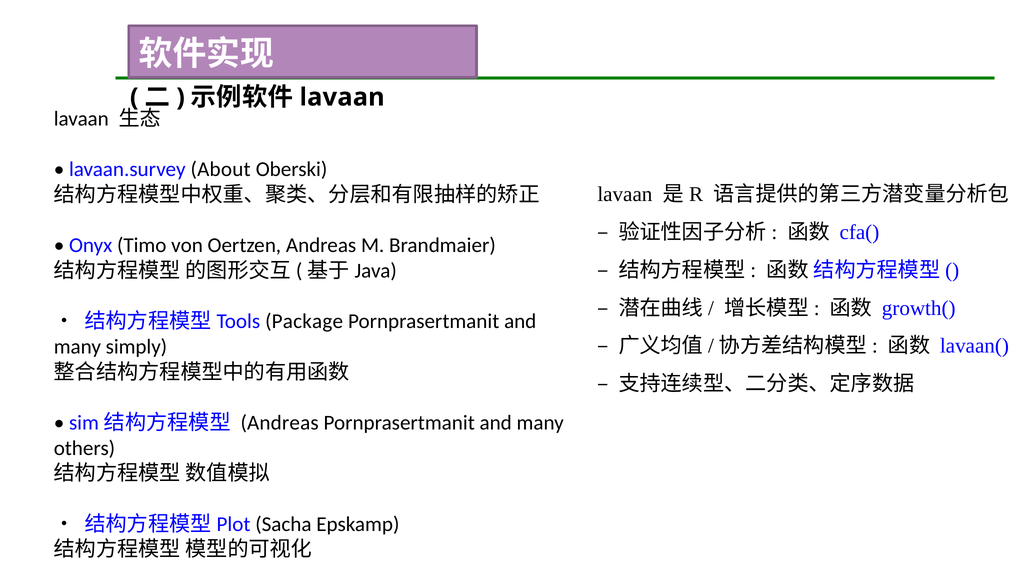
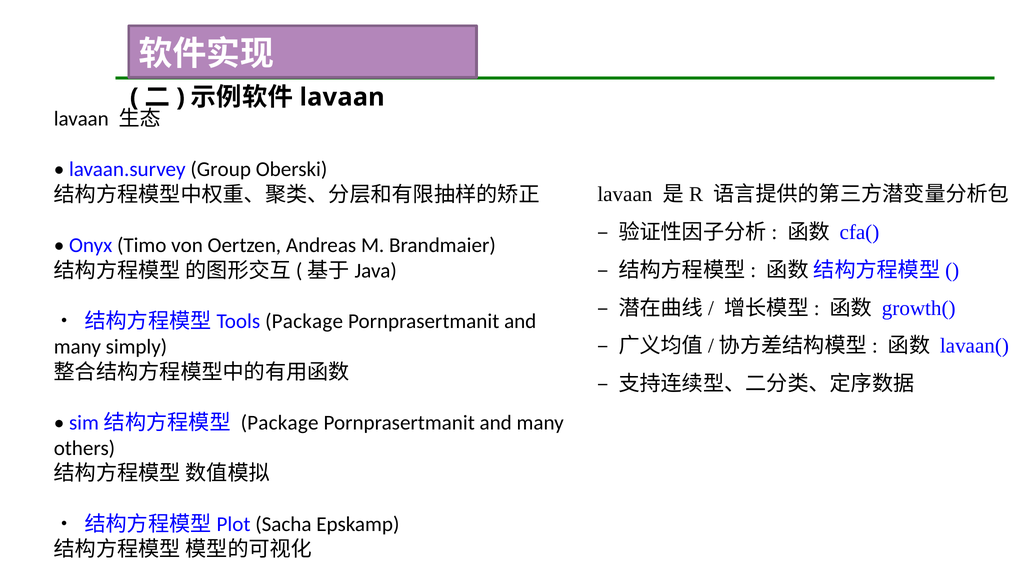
About: About -> Group
Andreas at (280, 423): Andreas -> Package
